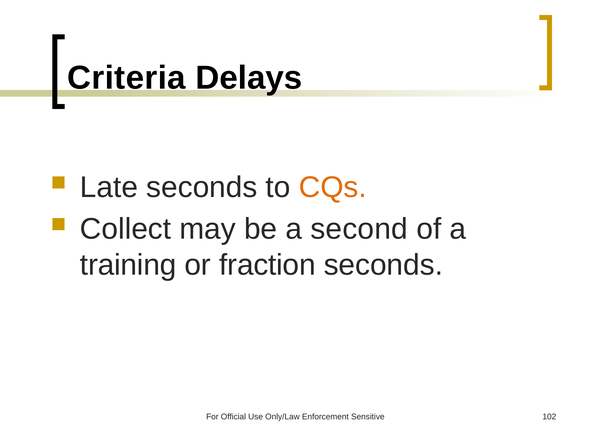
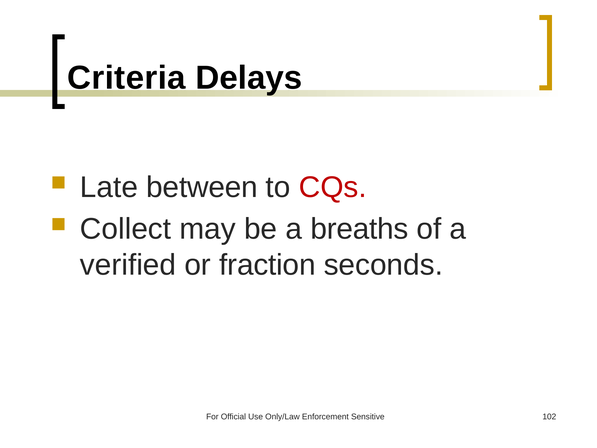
Late seconds: seconds -> between
CQs colour: orange -> red
second: second -> breaths
training: training -> verified
